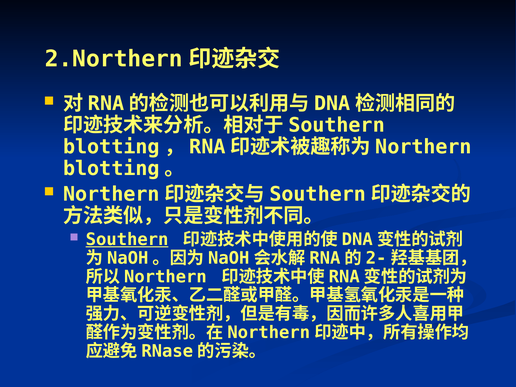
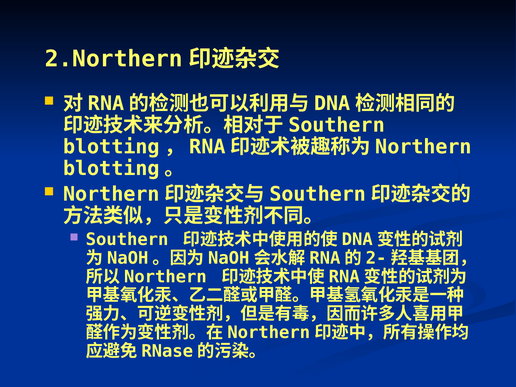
Southern underline: present -> none
